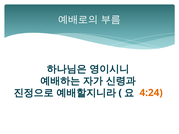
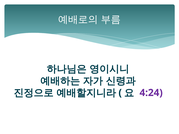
4:24 colour: orange -> purple
